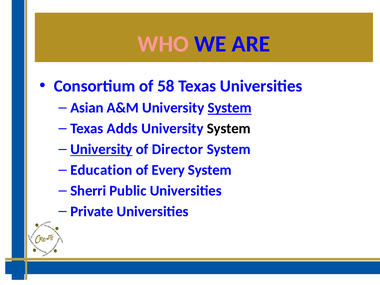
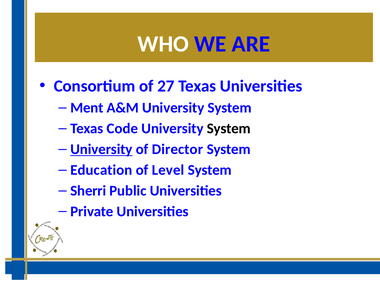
WHO colour: pink -> white
58: 58 -> 27
Asian: Asian -> Ment
System at (230, 108) underline: present -> none
Adds: Adds -> Code
Every: Every -> Level
